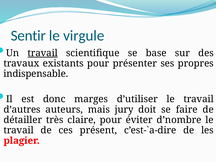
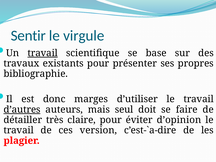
indispensable: indispensable -> bibliographie
d’autres underline: none -> present
jury: jury -> seul
d’nombre: d’nombre -> d’opinion
présent: présent -> version
